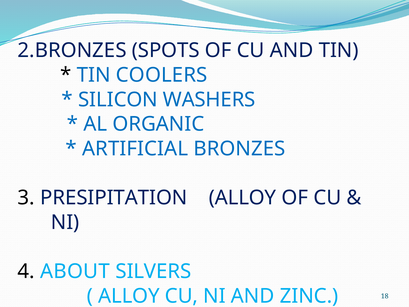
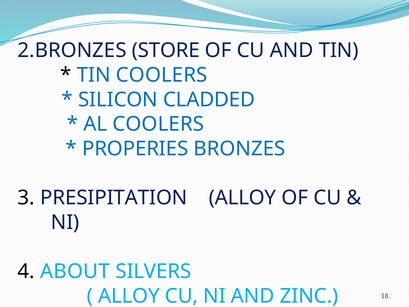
SPOTS: SPOTS -> STORE
WASHERS: WASHERS -> CLADDED
AL ORGANIC: ORGANIC -> COOLERS
ARTIFICIAL: ARTIFICIAL -> PROPERIES
